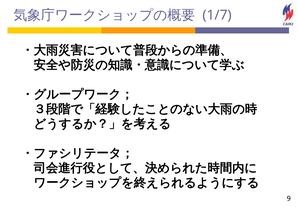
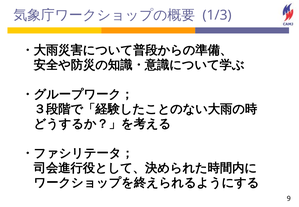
1/7: 1/7 -> 1/3
